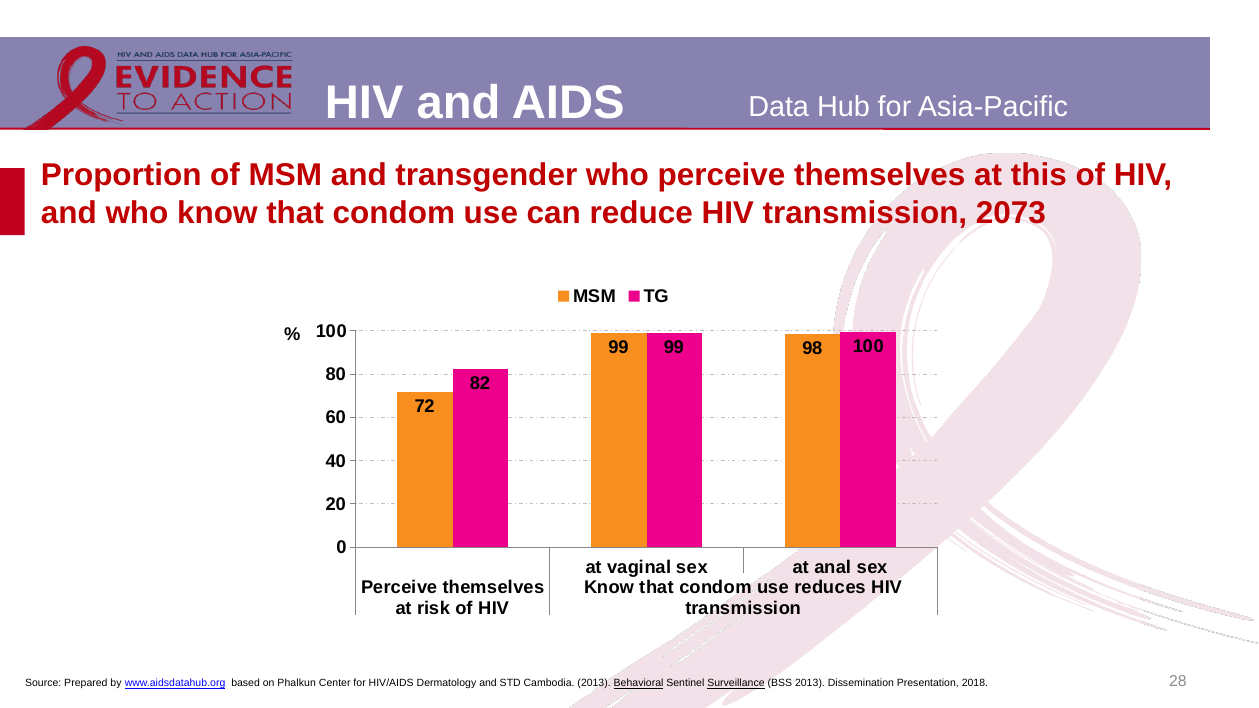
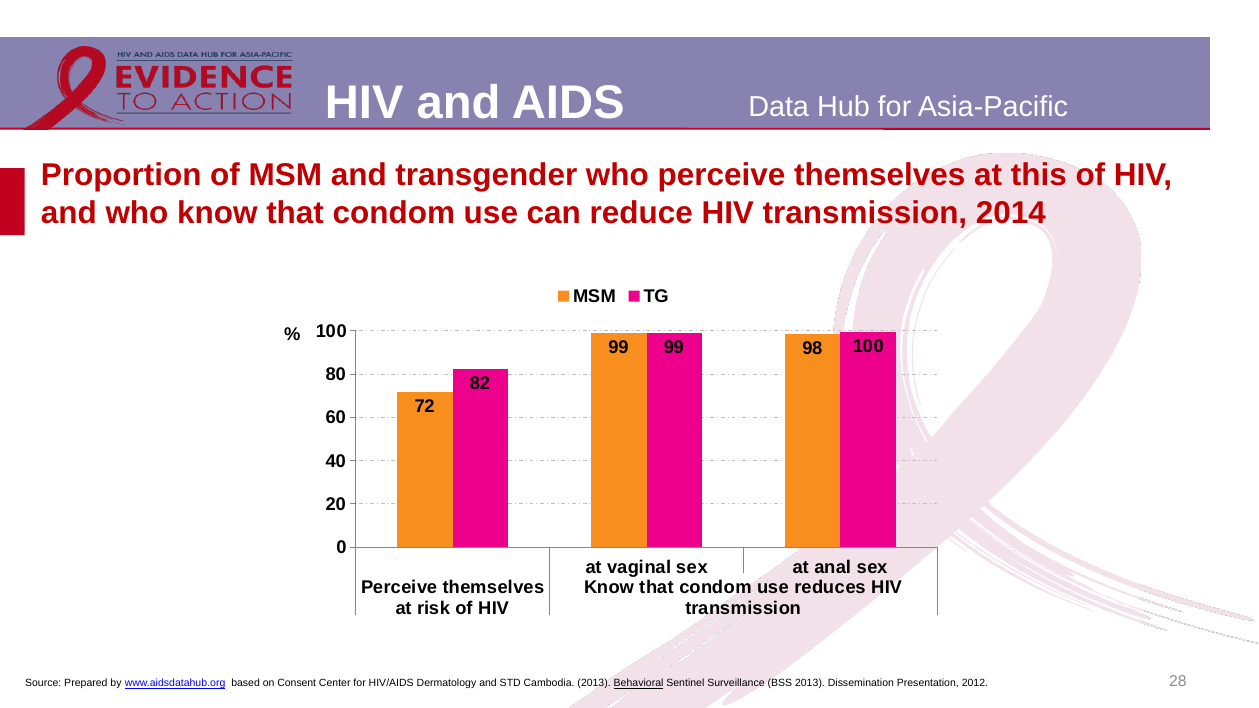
2073: 2073 -> 2014
Phalkun: Phalkun -> Consent
Surveillance underline: present -> none
2018: 2018 -> 2012
